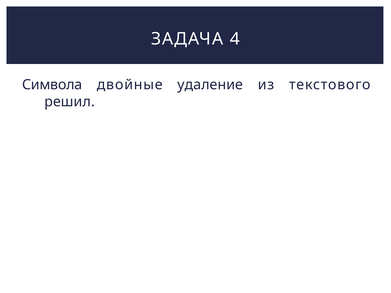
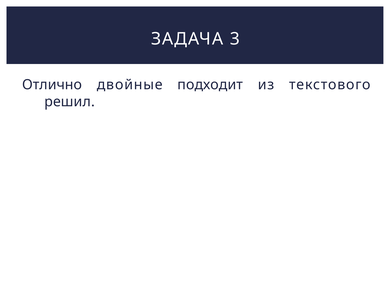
4: 4 -> 3
Символа: Символа -> Отлично
удаление: удаление -> подходит
